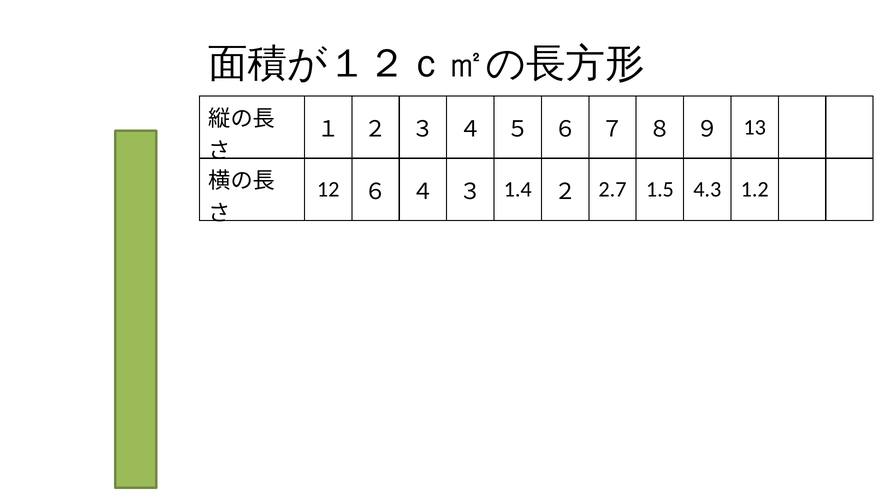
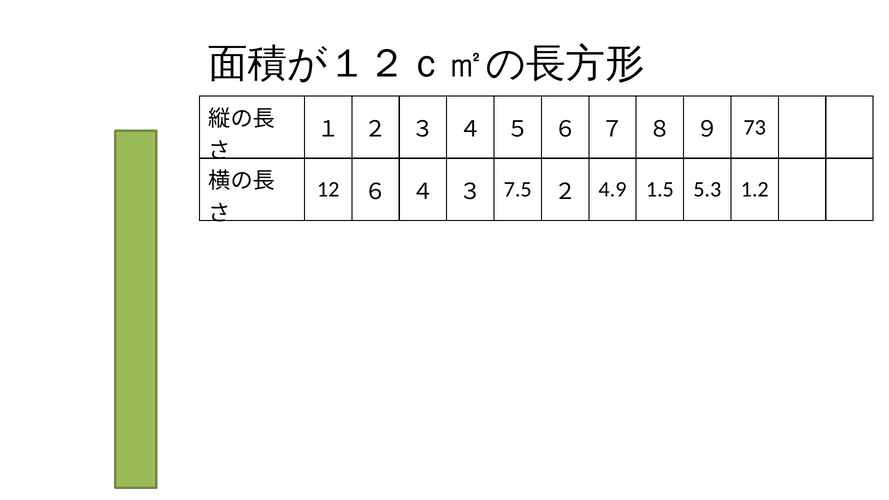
13: 13 -> 73
1.4: 1.4 -> 7.5
2.7: 2.7 -> 4.9
4.3: 4.3 -> 5.3
